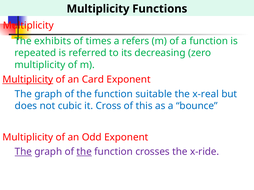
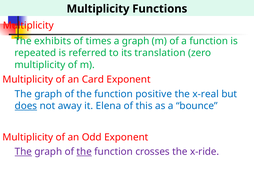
a refers: refers -> graph
decreasing: decreasing -> translation
Multiplicity at (28, 80) underline: present -> none
suitable: suitable -> positive
does underline: none -> present
cubic: cubic -> away
Cross: Cross -> Elena
